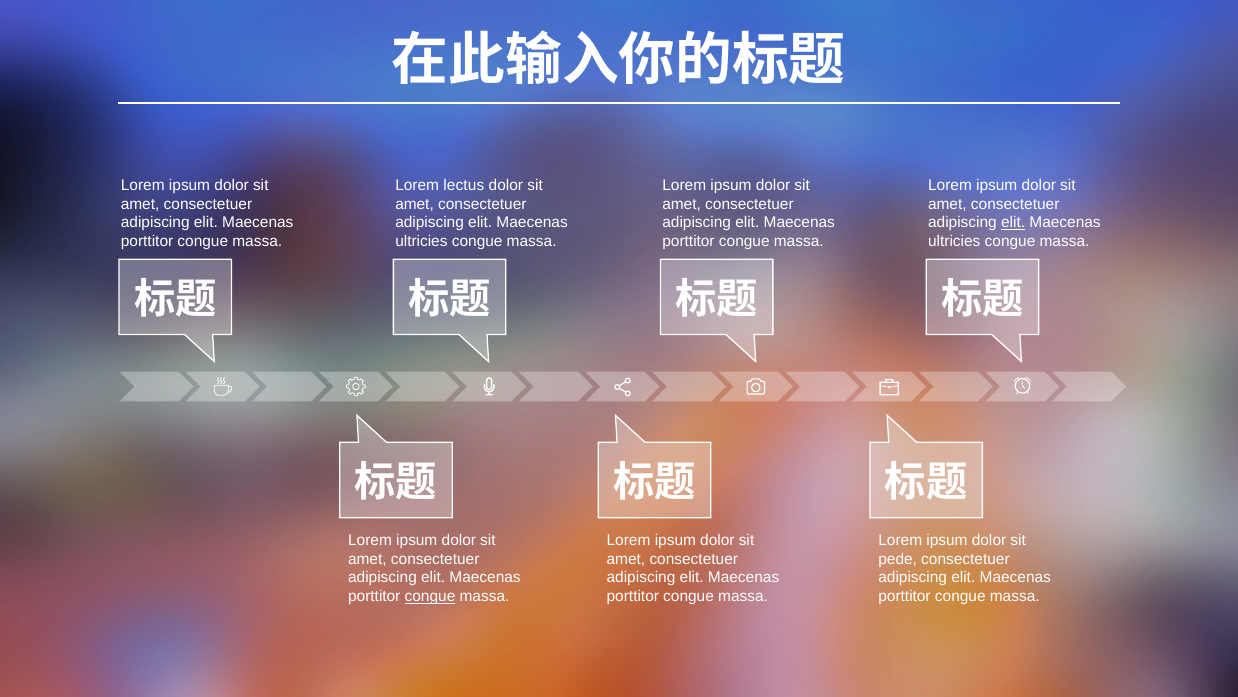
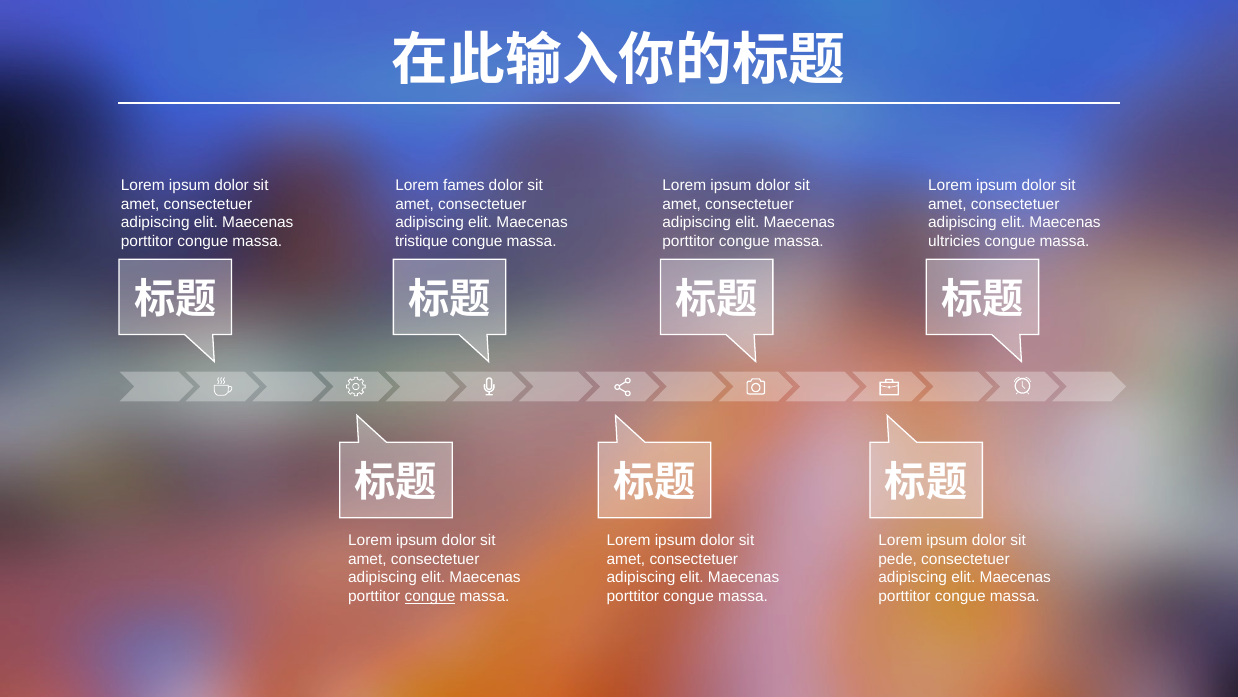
lectus: lectus -> fames
elit at (1013, 223) underline: present -> none
ultricies at (421, 241): ultricies -> tristique
